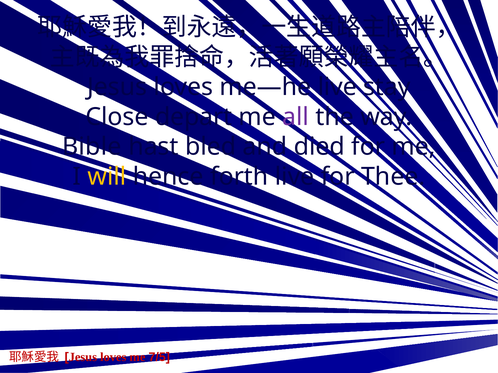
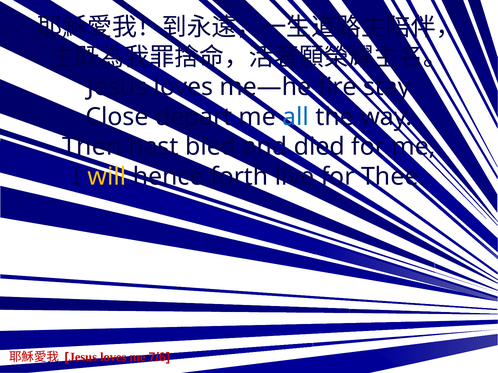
me—he live: live -> fire
all colour: purple -> blue
Bible: Bible -> Then
7/5: 7/5 -> 7/6
